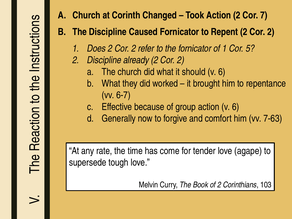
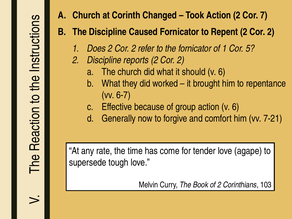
already: already -> reports
7-63: 7-63 -> 7-21
